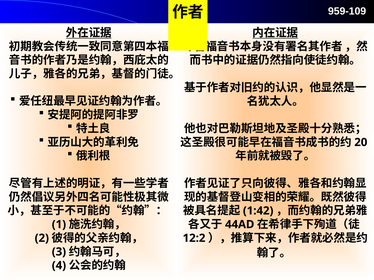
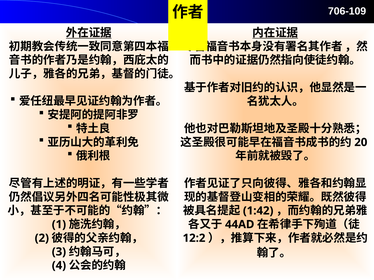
959-109: 959-109 -> 706-109
